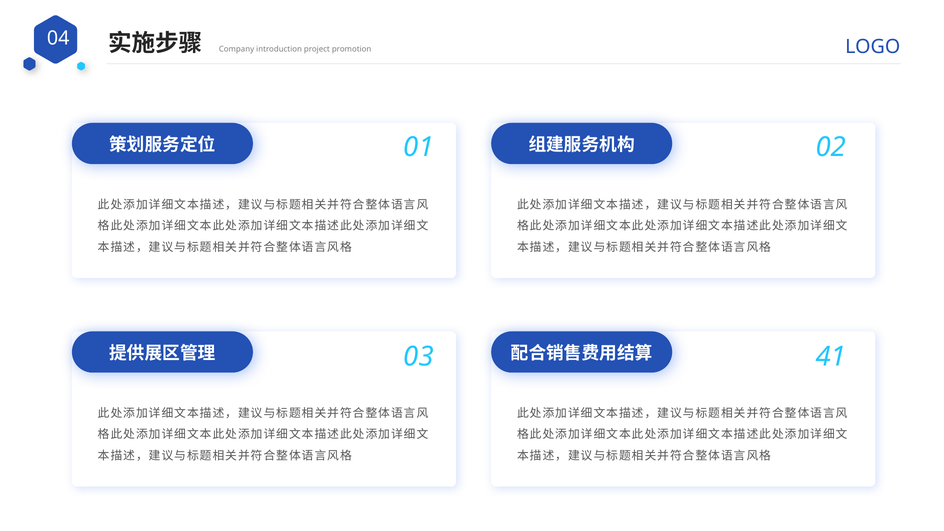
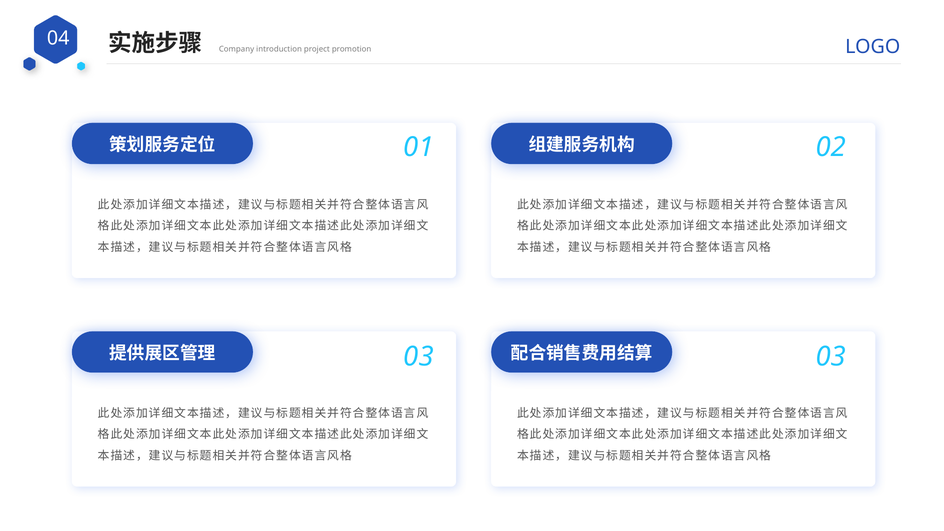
03 41: 41 -> 03
